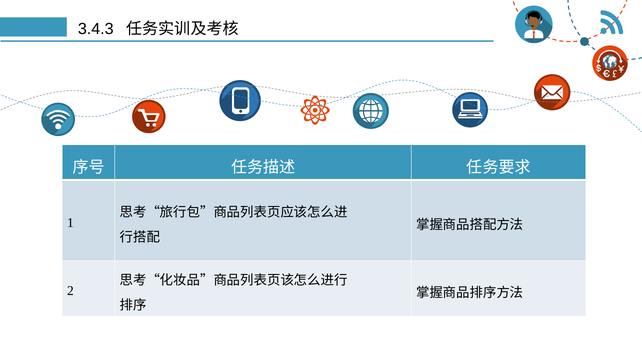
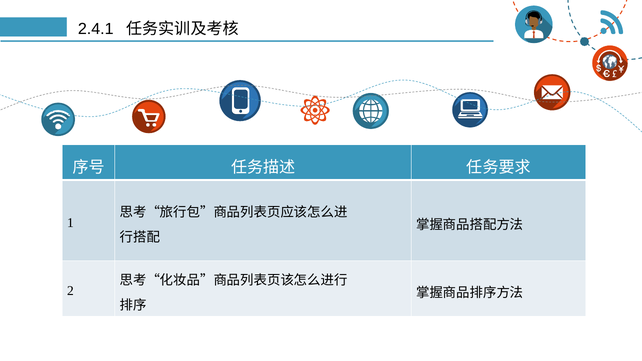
3.4.3: 3.4.3 -> 2.4.1
